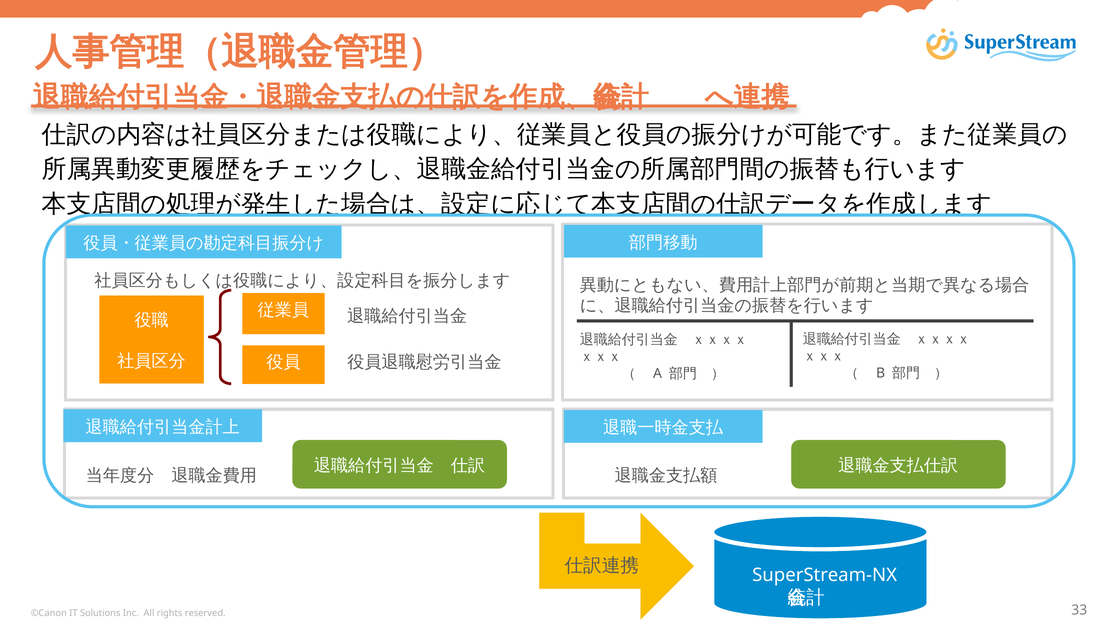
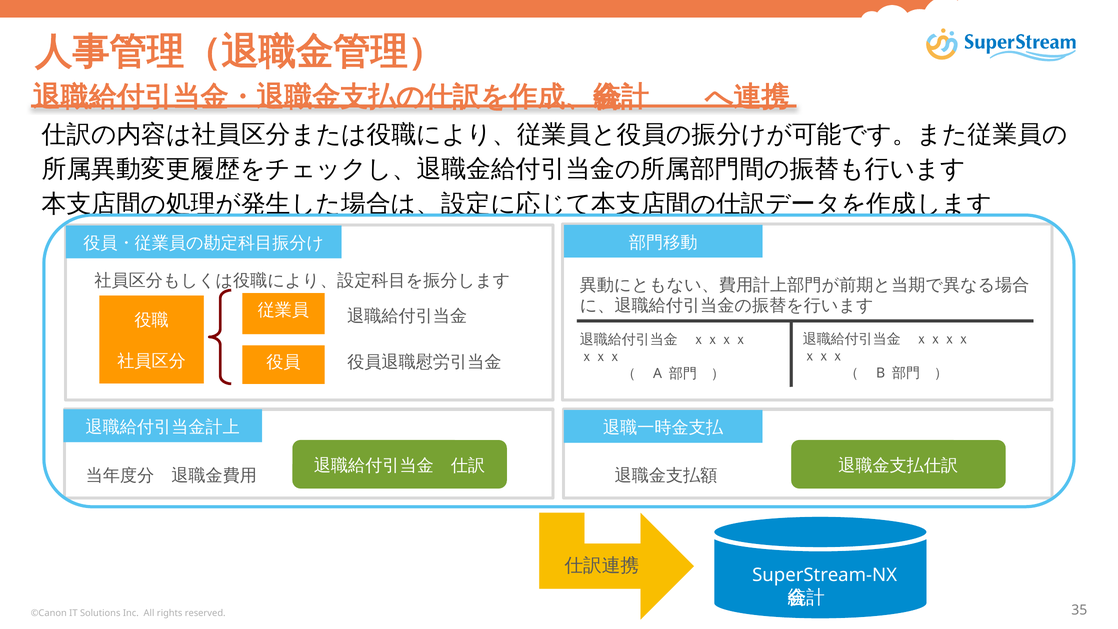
33: 33 -> 35
